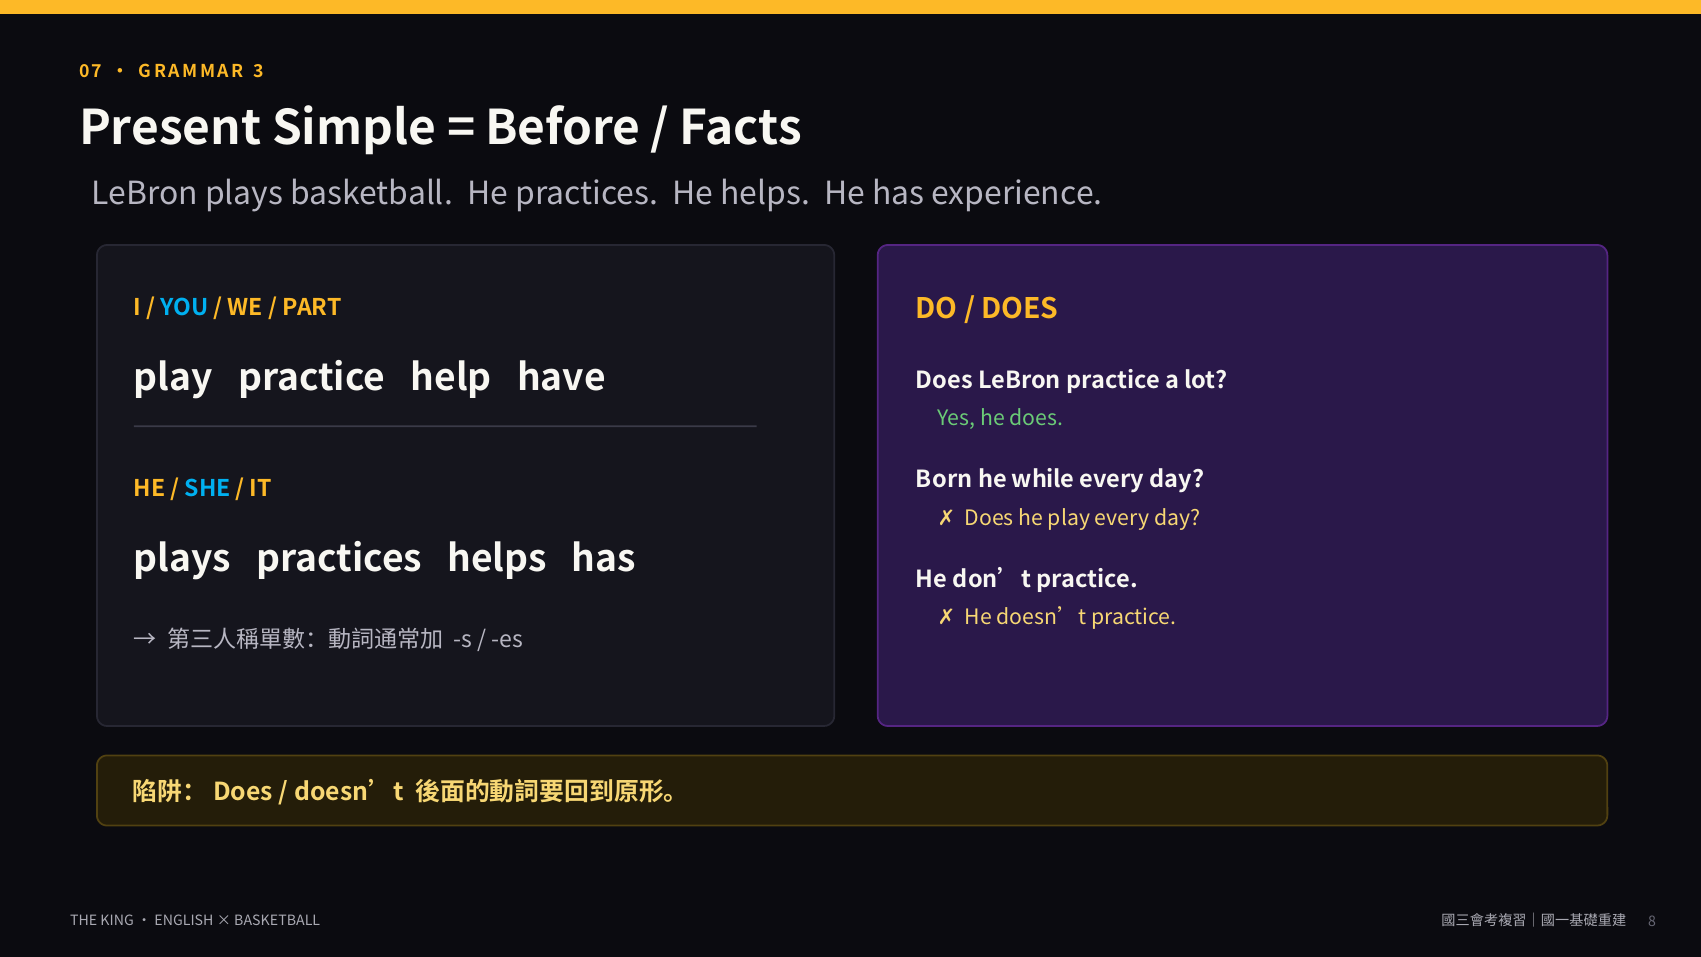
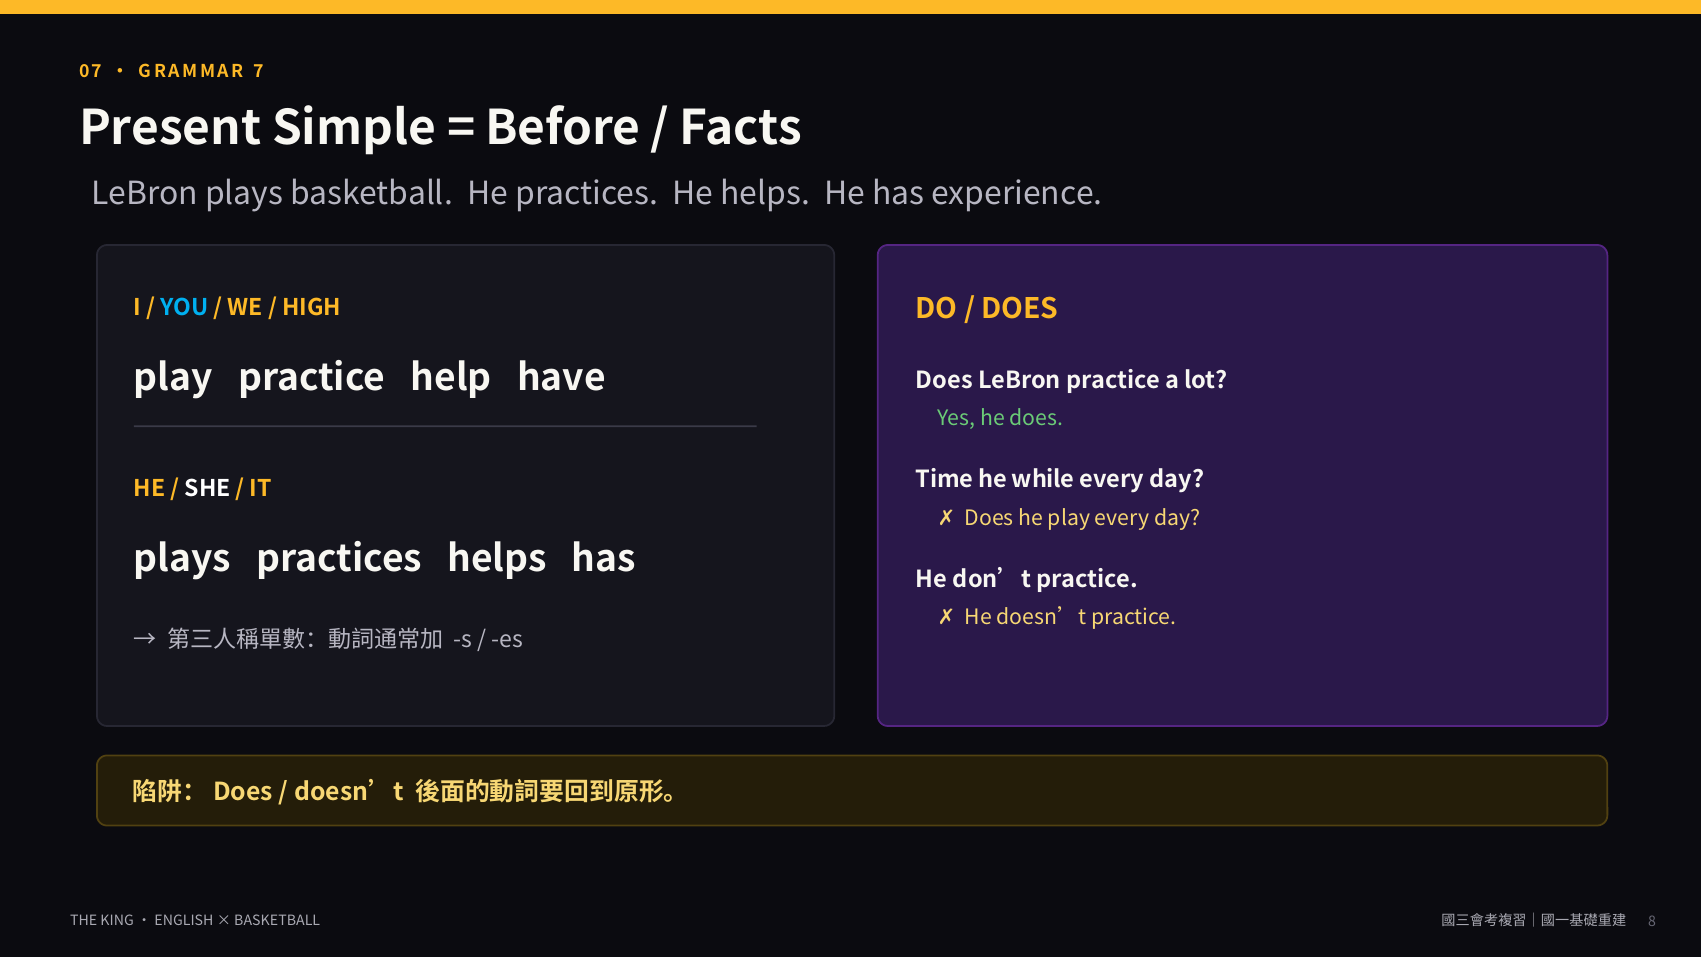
3: 3 -> 7
PART: PART -> HIGH
Born: Born -> Time
SHE colour: light blue -> white
